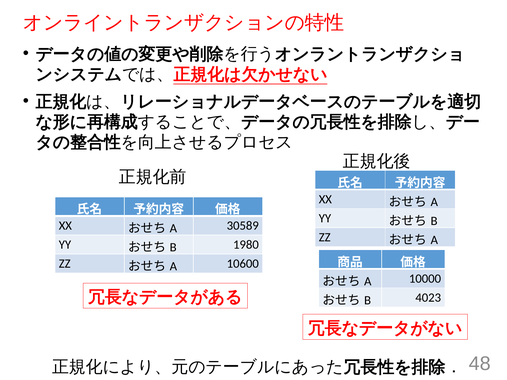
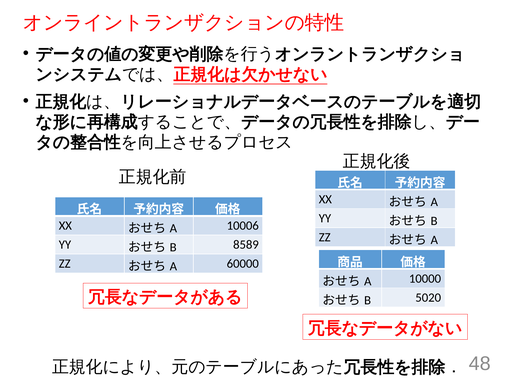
30589: 30589 -> 10006
1980: 1980 -> 8589
10600: 10600 -> 60000
4023: 4023 -> 5020
